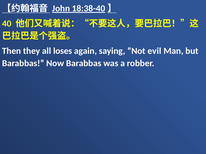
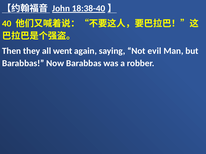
loses: loses -> went
